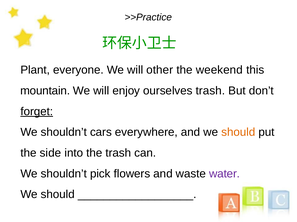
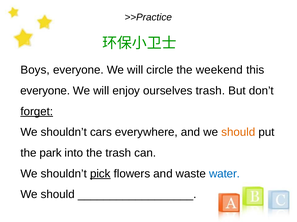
Plant: Plant -> Boys
other: other -> circle
mountain at (45, 91): mountain -> everyone
side: side -> park
pick underline: none -> present
water colour: purple -> blue
